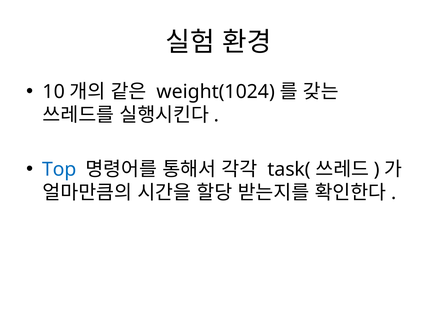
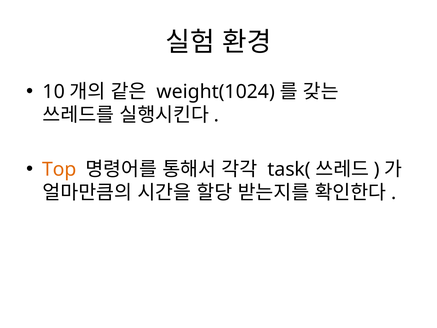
Top colour: blue -> orange
